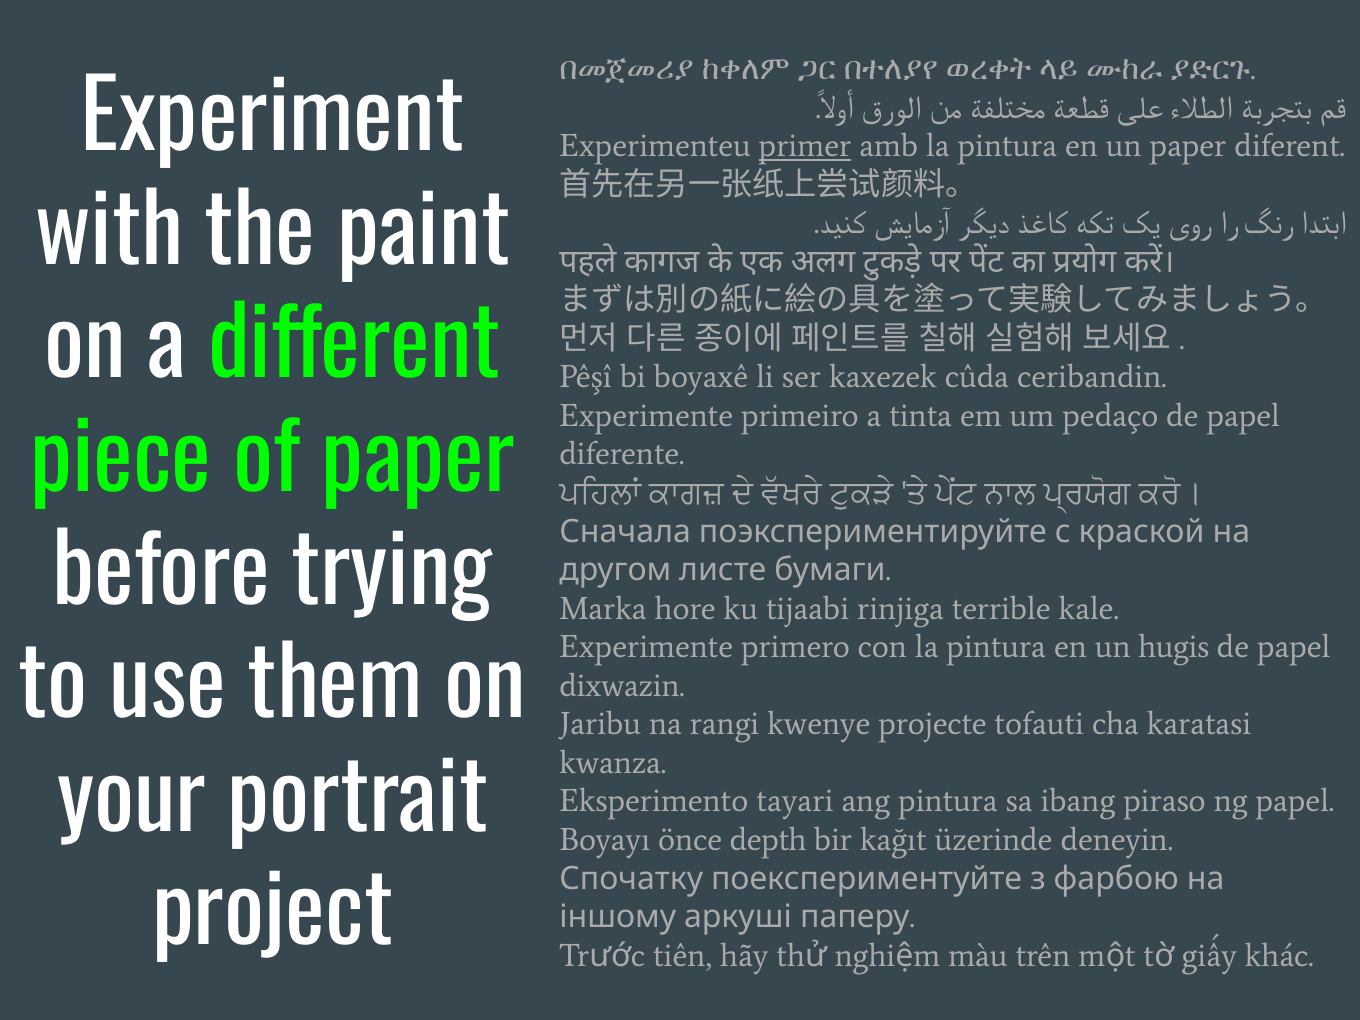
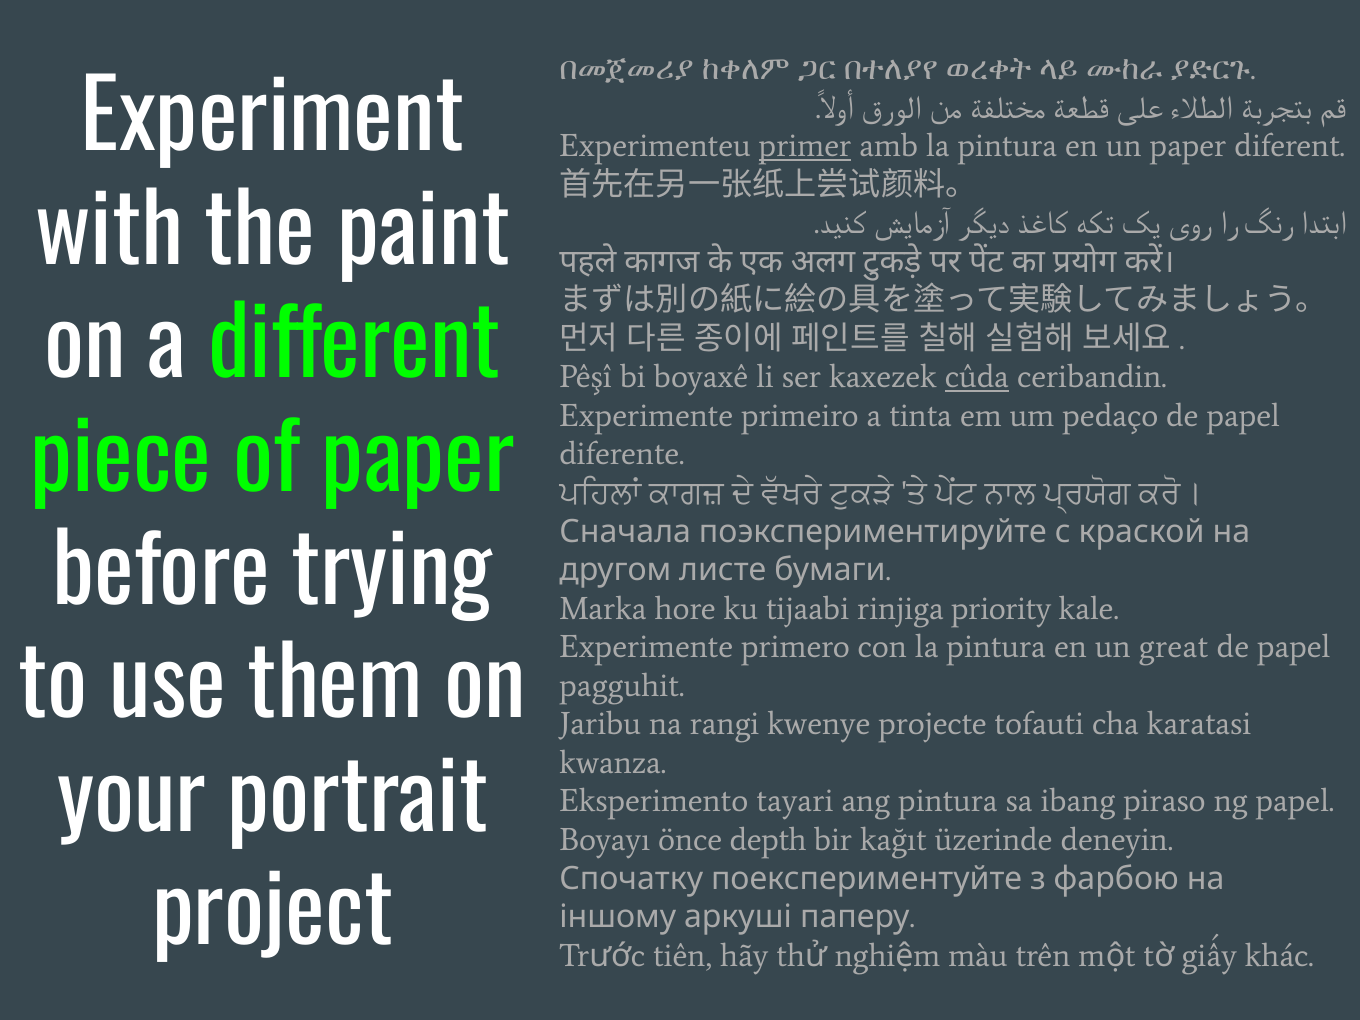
cûda underline: none -> present
terrible: terrible -> priority
hugis: hugis -> great
dixwazin: dixwazin -> pagguhit
